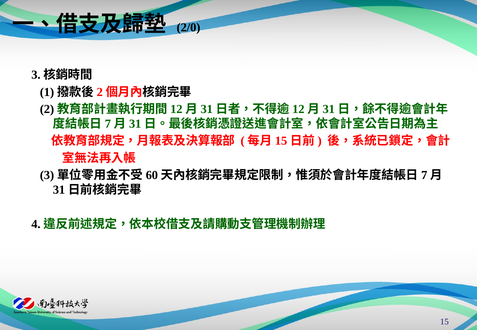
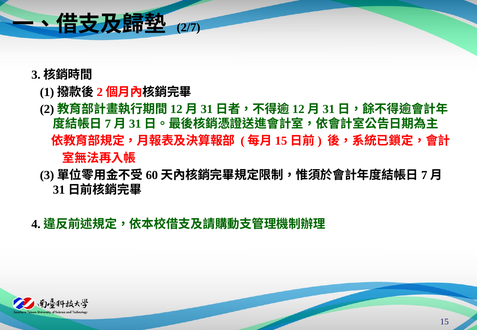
2/0: 2/0 -> 2/7
